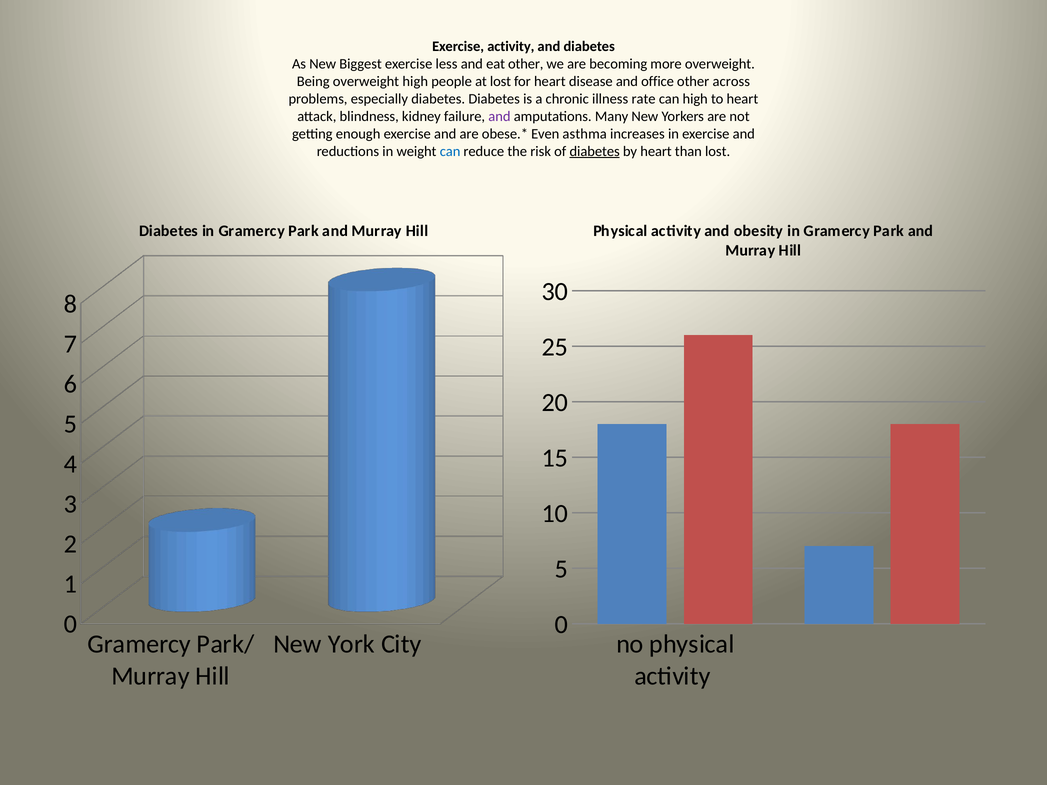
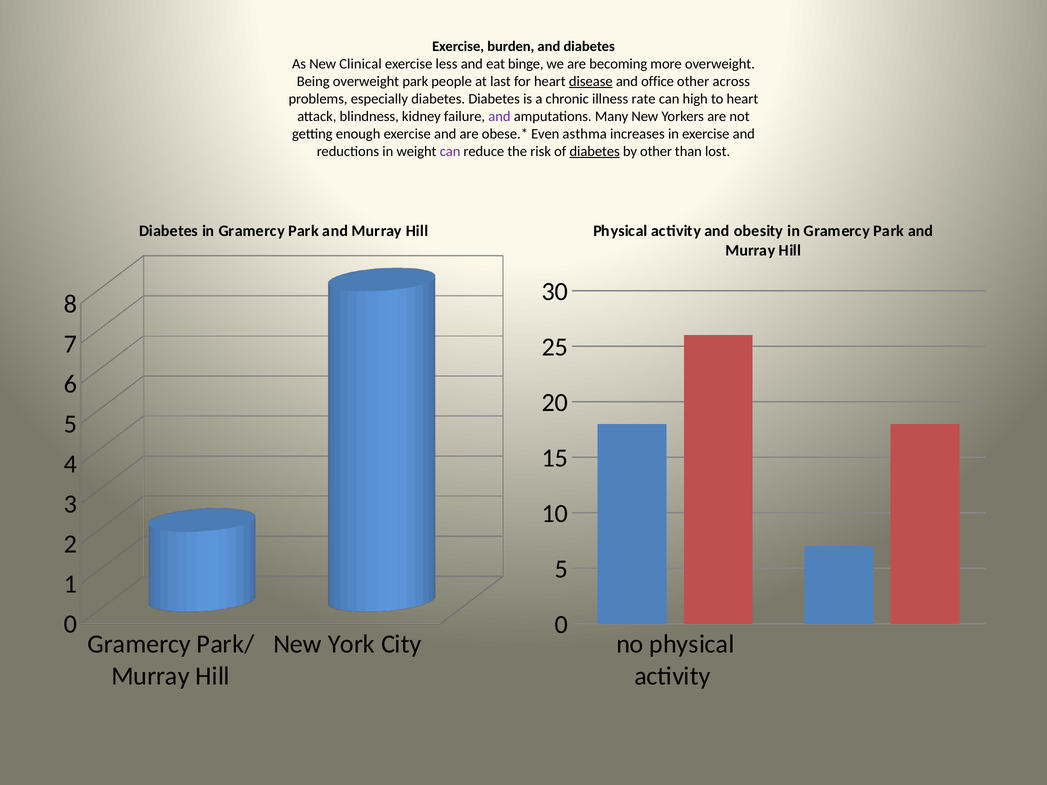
Exercise activity: activity -> burden
Biggest: Biggest -> Clinical
eat other: other -> binge
overweight high: high -> park
at lost: lost -> last
disease underline: none -> present
can at (450, 151) colour: blue -> purple
by heart: heart -> other
